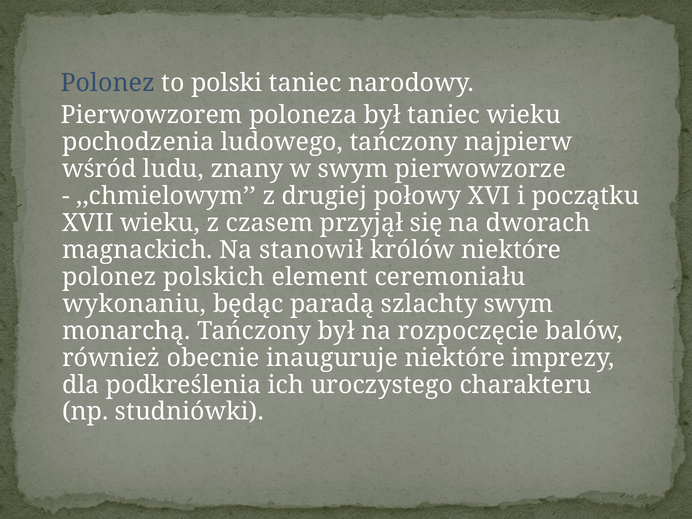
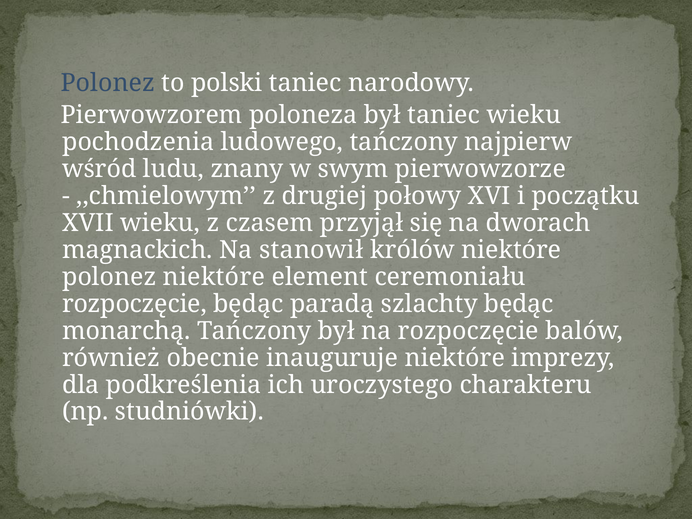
polonez polskich: polskich -> niektóre
wykonaniu at (134, 304): wykonaniu -> rozpoczęcie
szlachty swym: swym -> będąc
